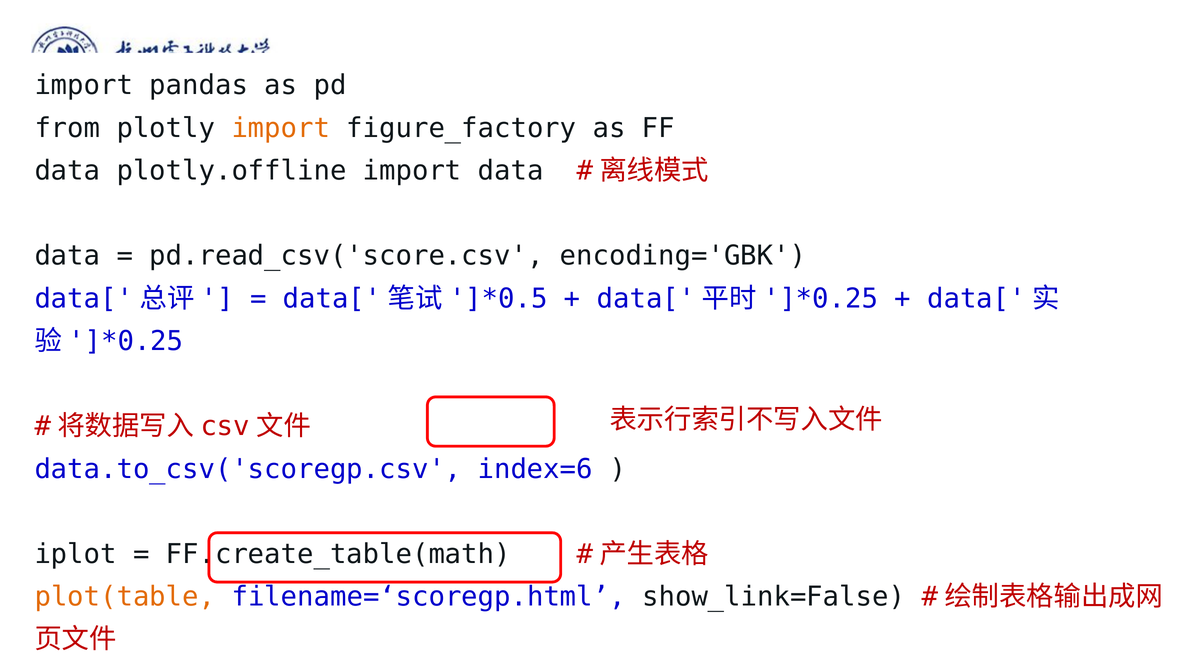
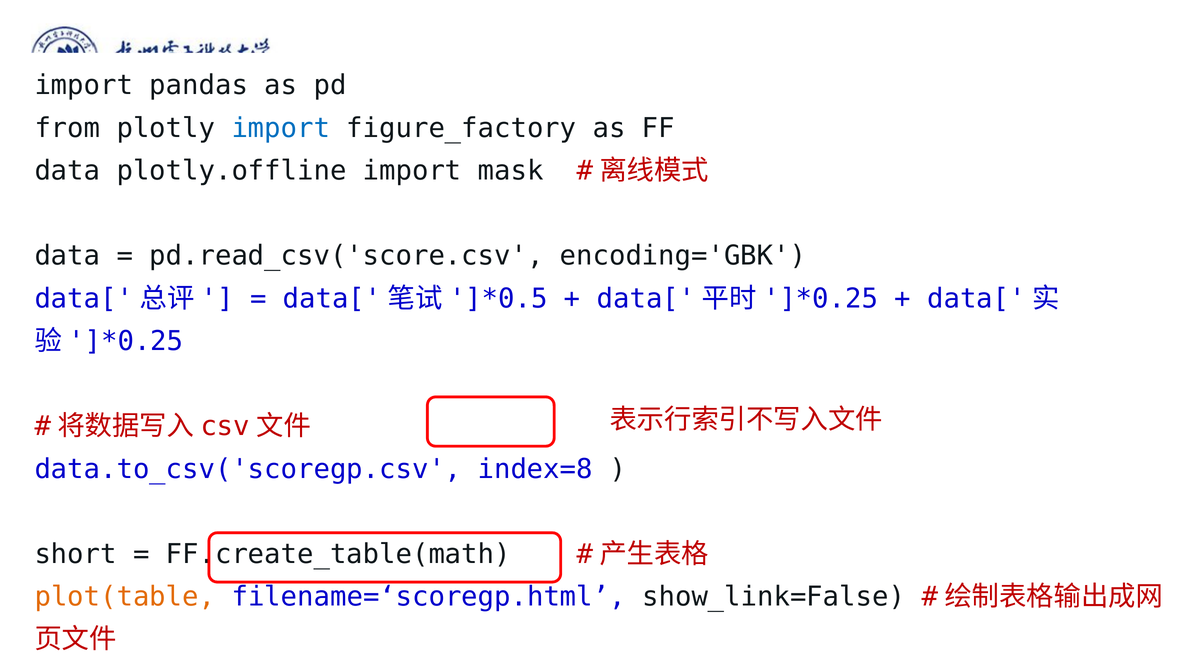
import at (281, 128) colour: orange -> blue
import data: data -> mask
index=6: index=6 -> index=8
iplot: iplot -> short
